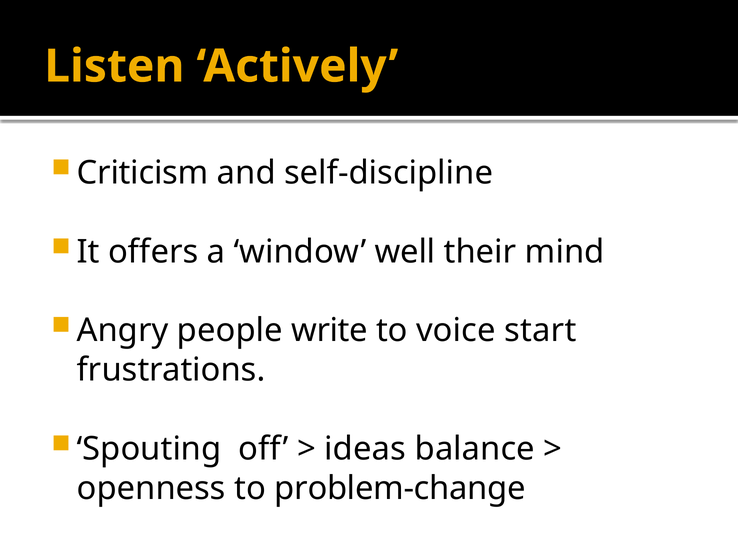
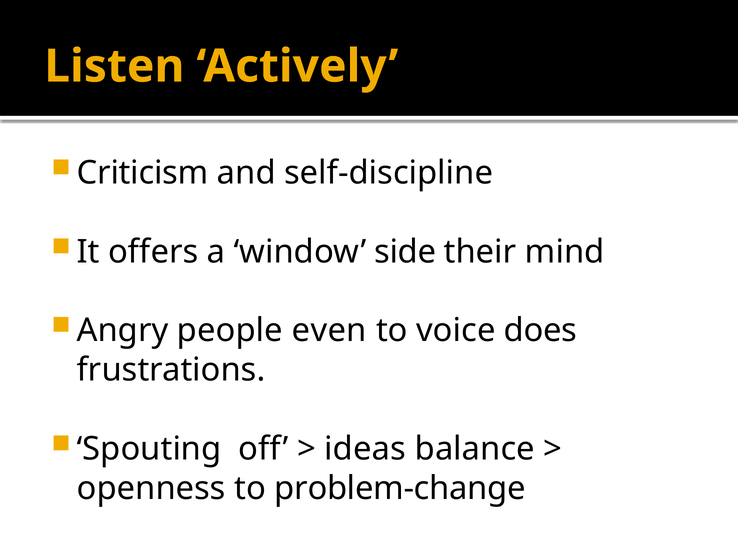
well: well -> side
write: write -> even
start: start -> does
